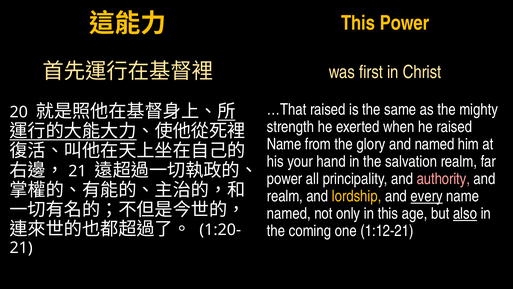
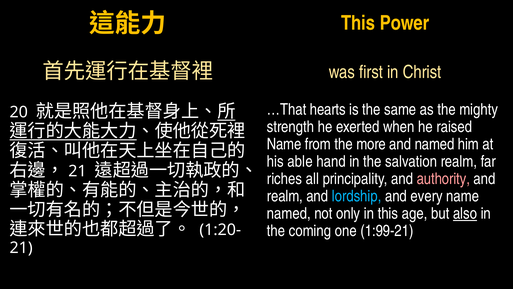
…That raised: raised -> hearts
glory: glory -> more
your: your -> able
power at (285, 179): power -> riches
lordship colour: yellow -> light blue
every underline: present -> none
1:12-21: 1:12-21 -> 1:99-21
